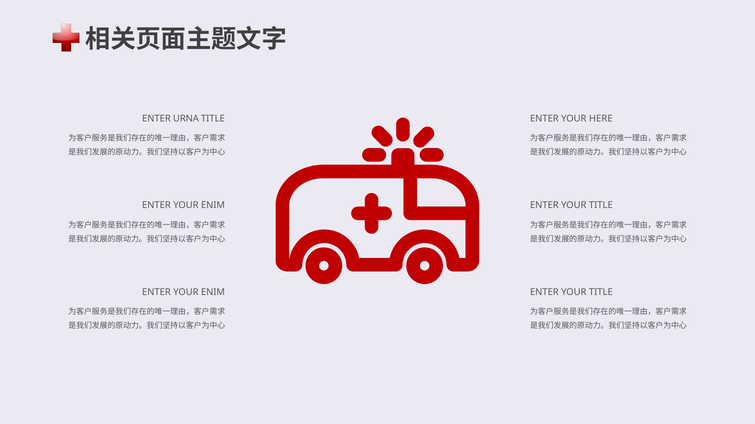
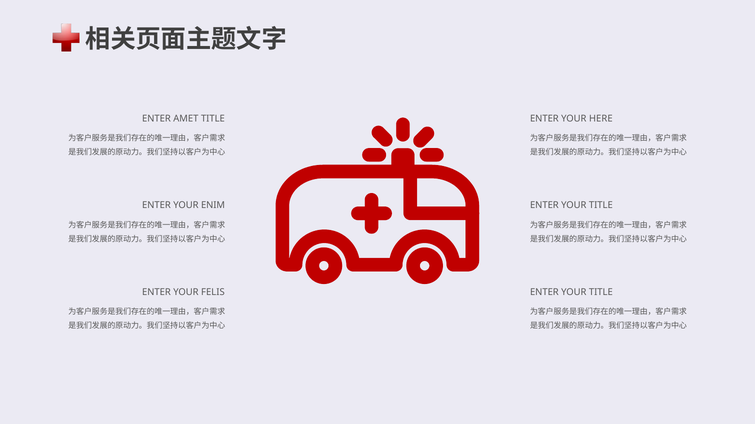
URNA: URNA -> AMET
ENIM at (213, 293): ENIM -> FELIS
